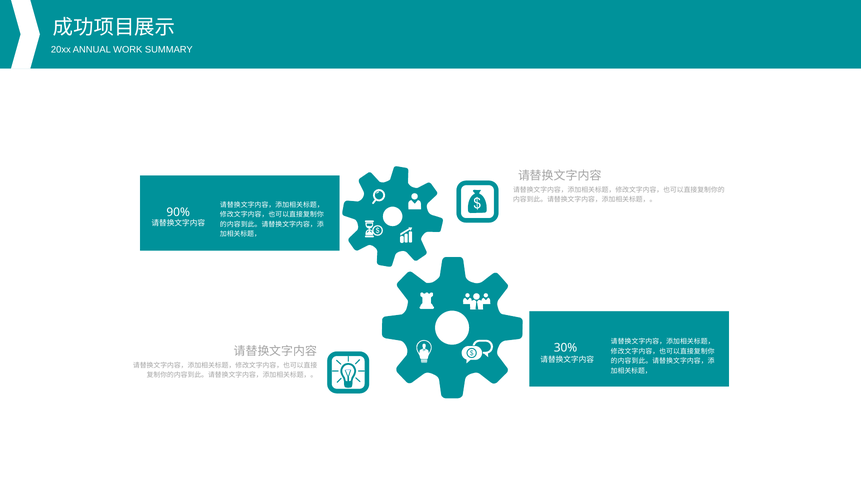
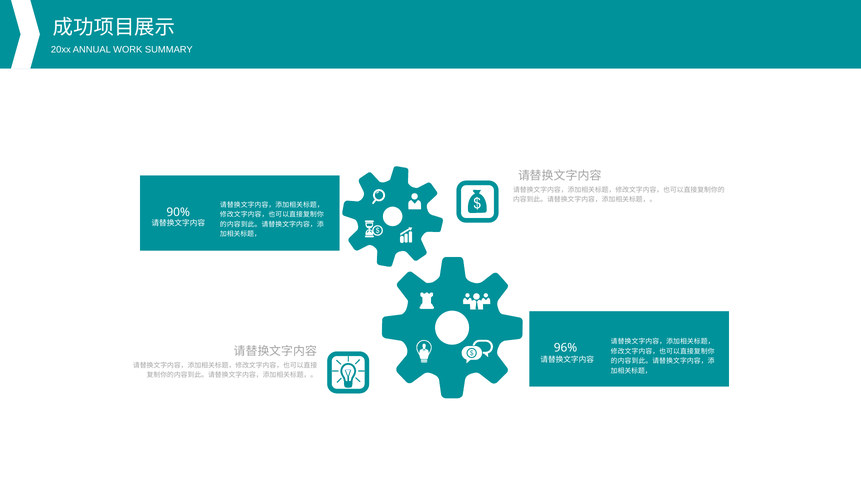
30%: 30% -> 96%
